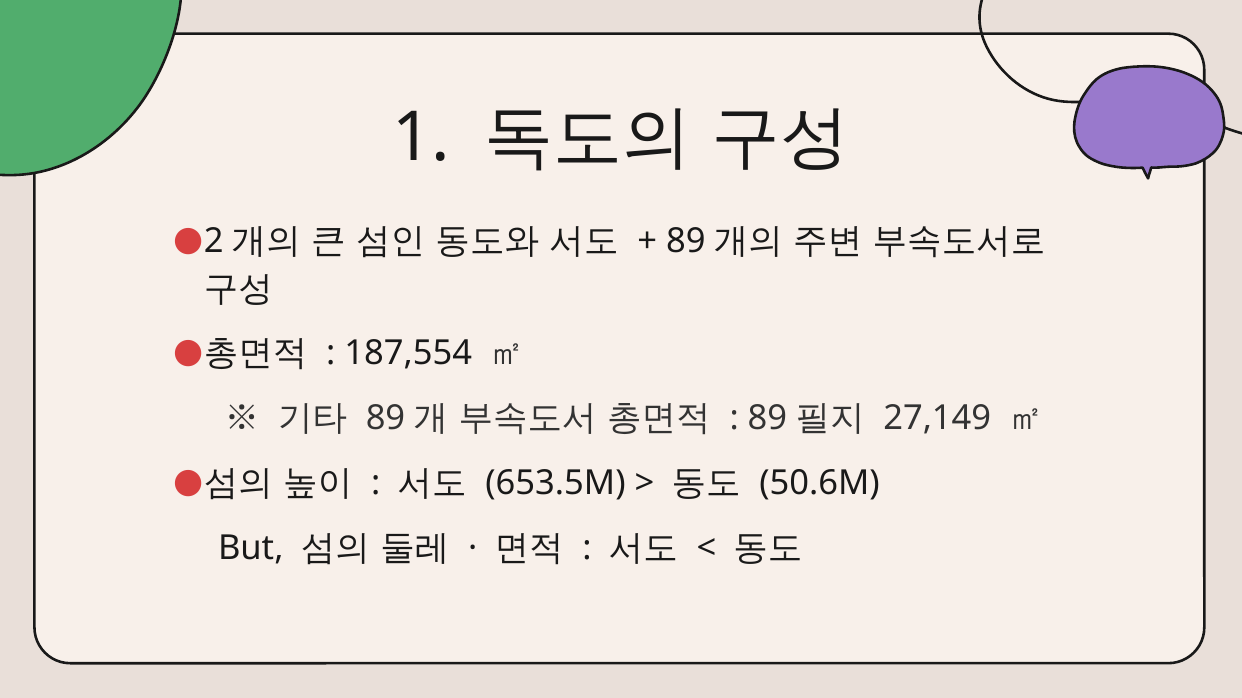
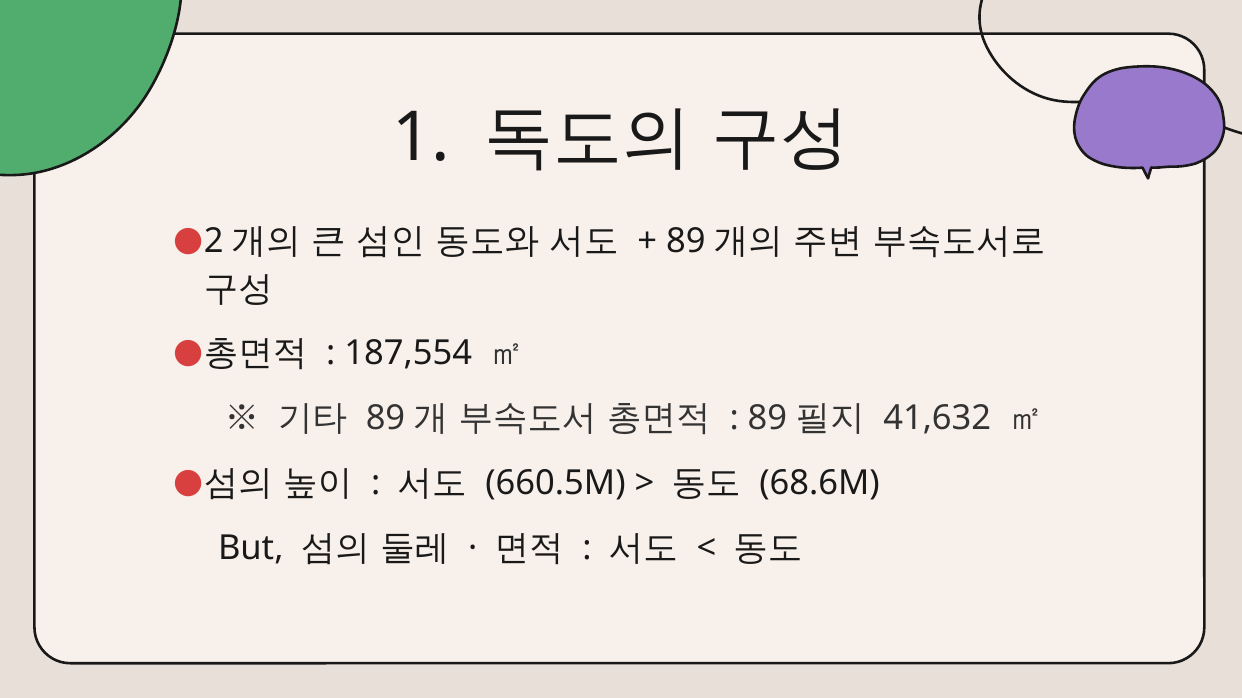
27,149: 27,149 -> 41,632
653.5M: 653.5M -> 660.5M
50.6M: 50.6M -> 68.6M
